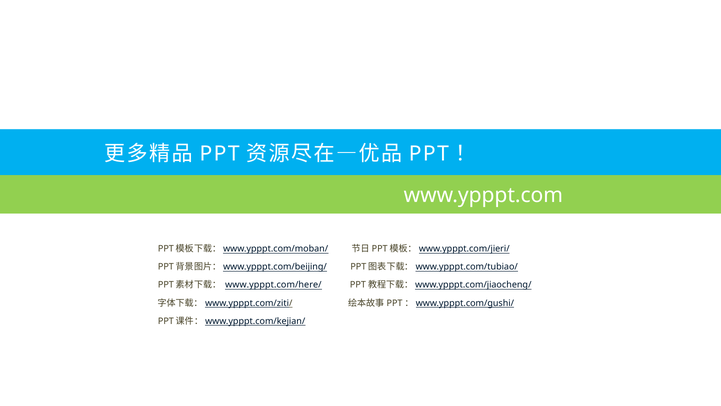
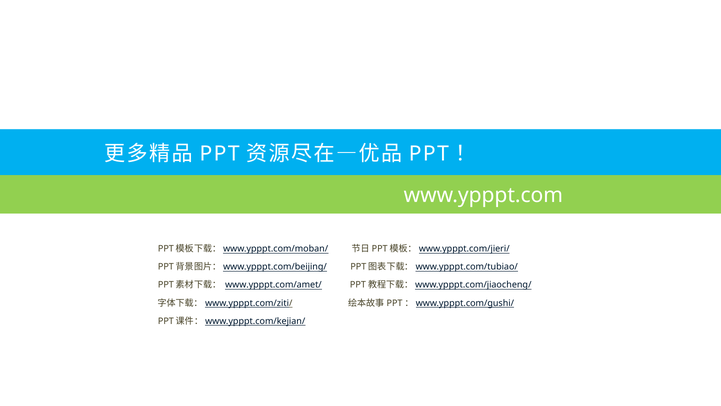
www.ypppt.com/here/: www.ypppt.com/here/ -> www.ypppt.com/amet/
